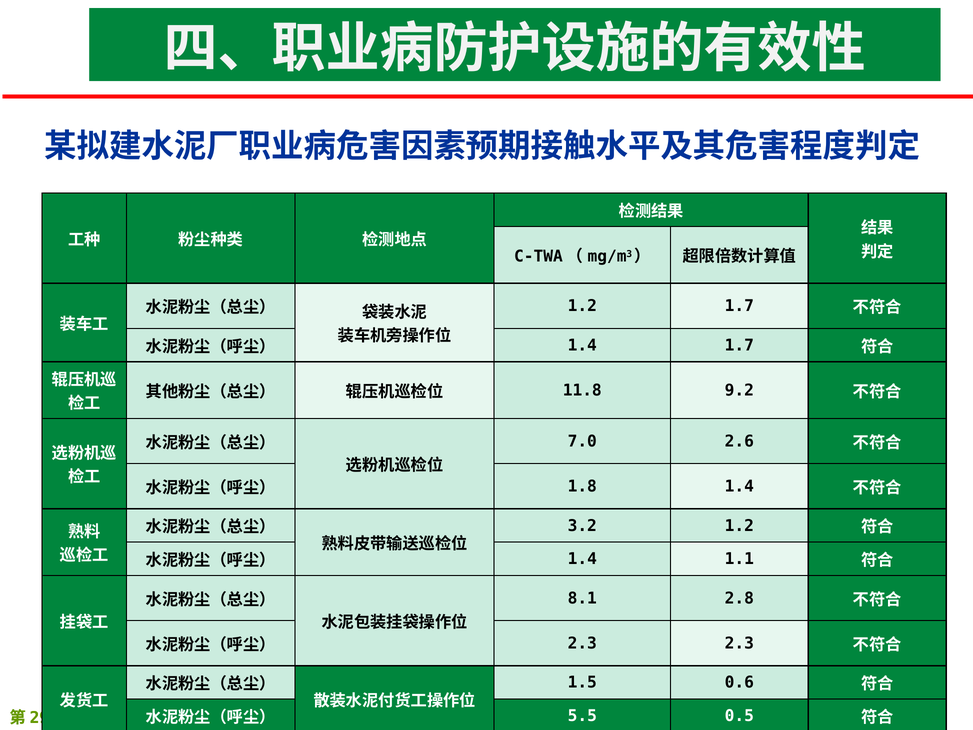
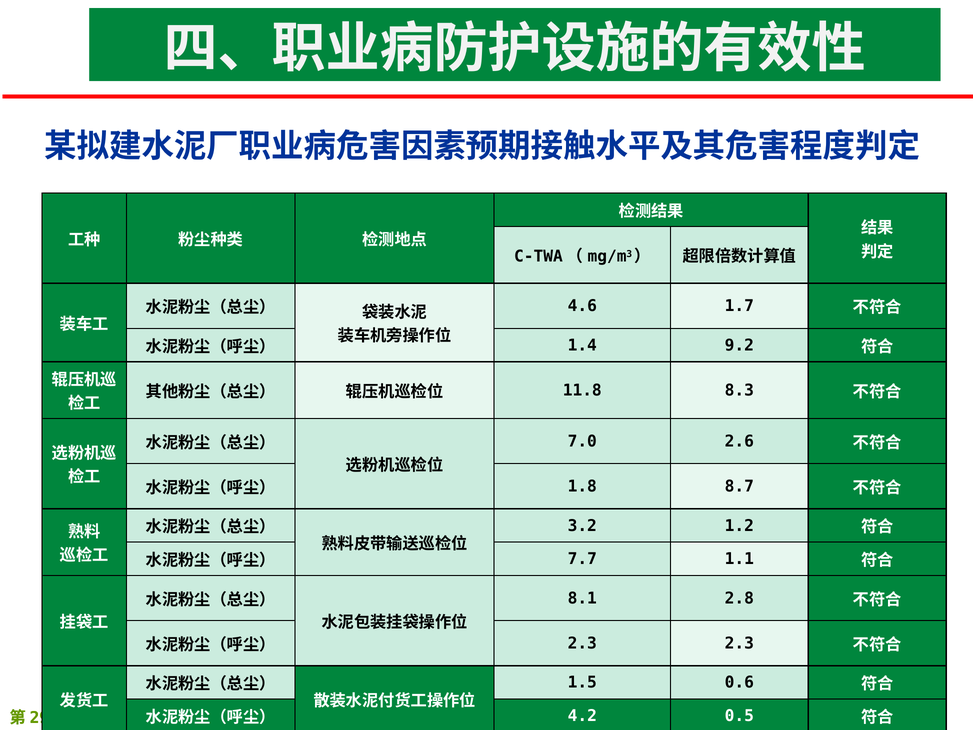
1.2 at (582, 306): 1.2 -> 4.6
1.4 1.7: 1.7 -> 9.2
9.2: 9.2 -> 8.3
1.8 1.4: 1.4 -> 8.7
1.4 at (582, 559): 1.4 -> 7.7
5.5: 5.5 -> 4.2
